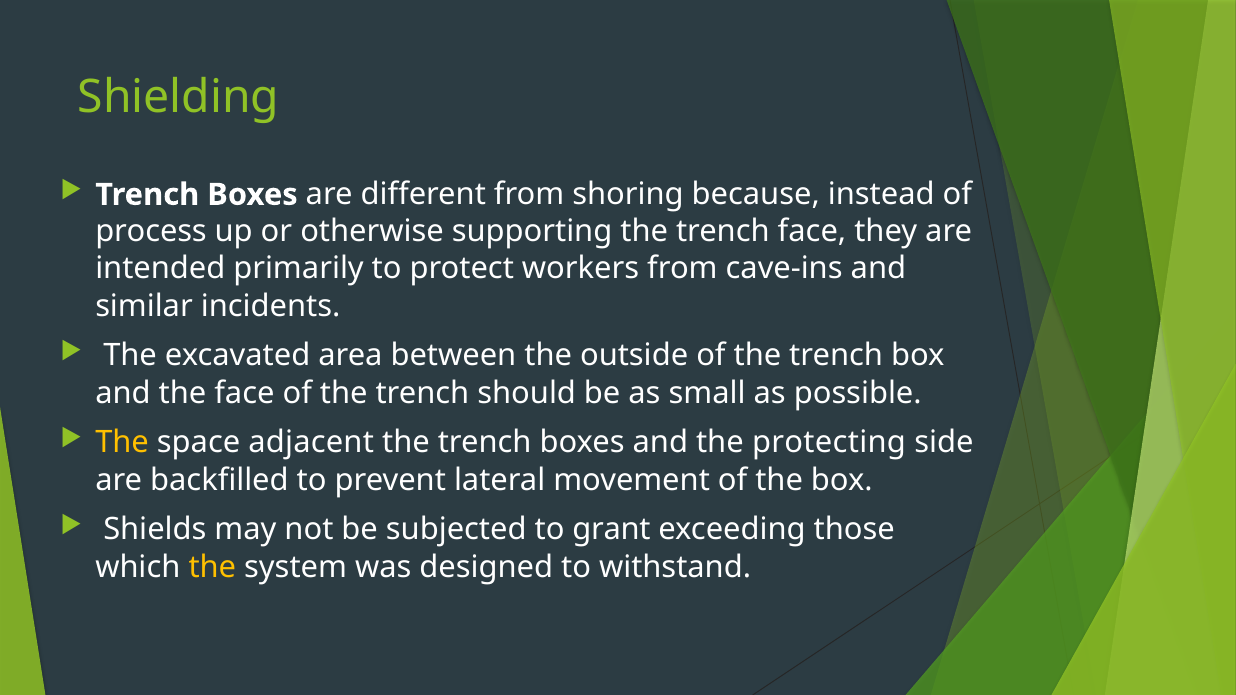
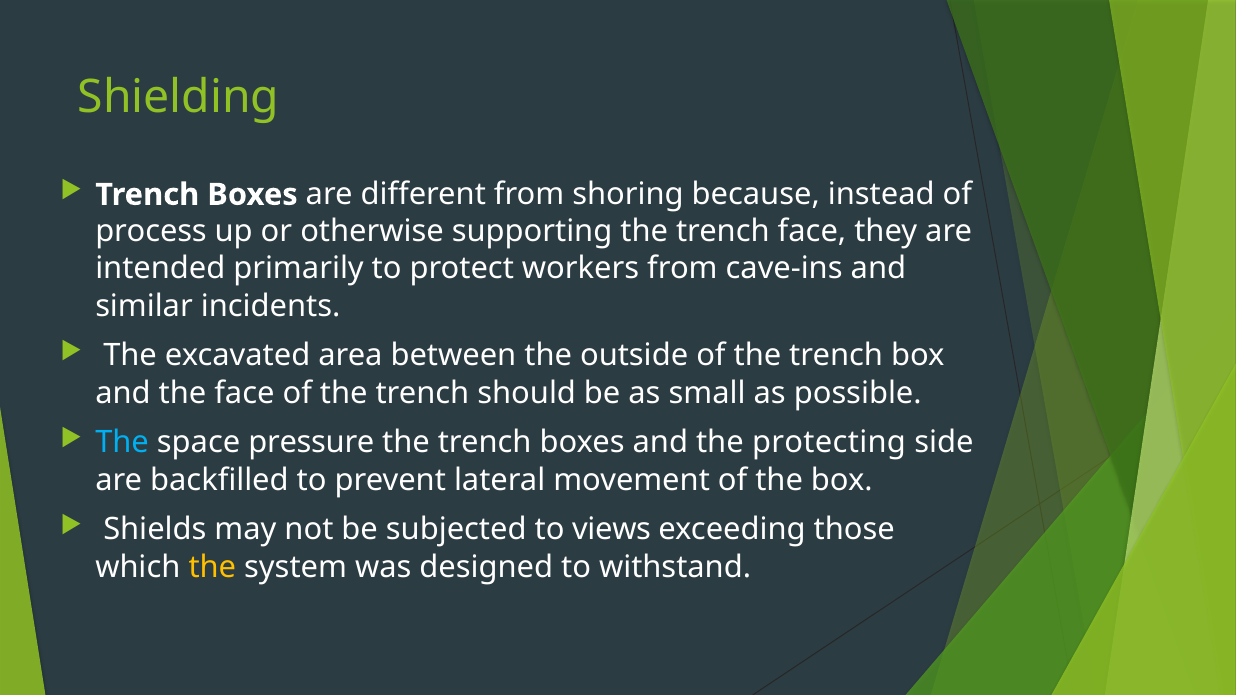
The at (122, 443) colour: yellow -> light blue
adjacent: adjacent -> pressure
grant: grant -> views
